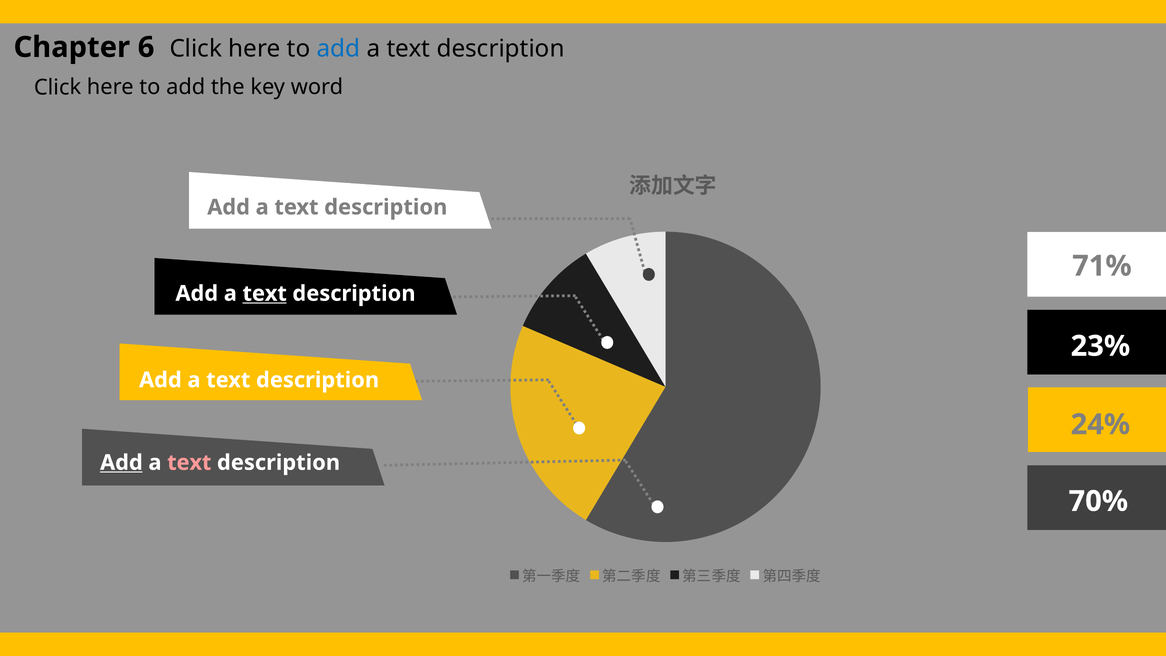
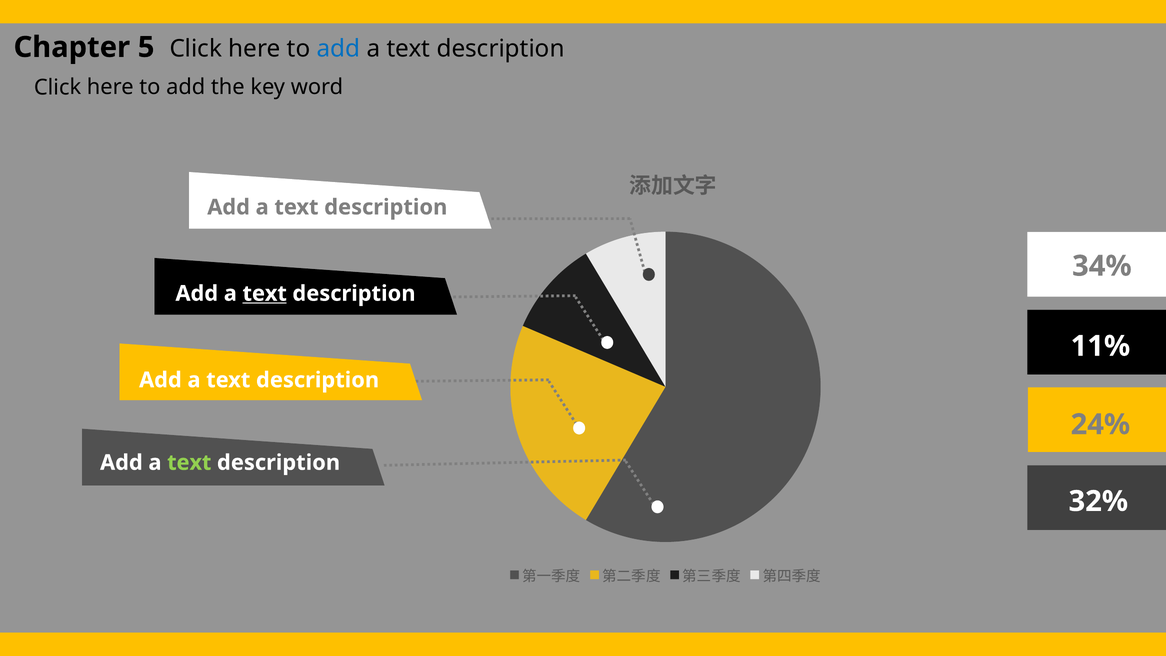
6: 6 -> 5
71%: 71% -> 34%
23%: 23% -> 11%
Add at (121, 463) underline: present -> none
text at (189, 463) colour: pink -> light green
70%: 70% -> 32%
